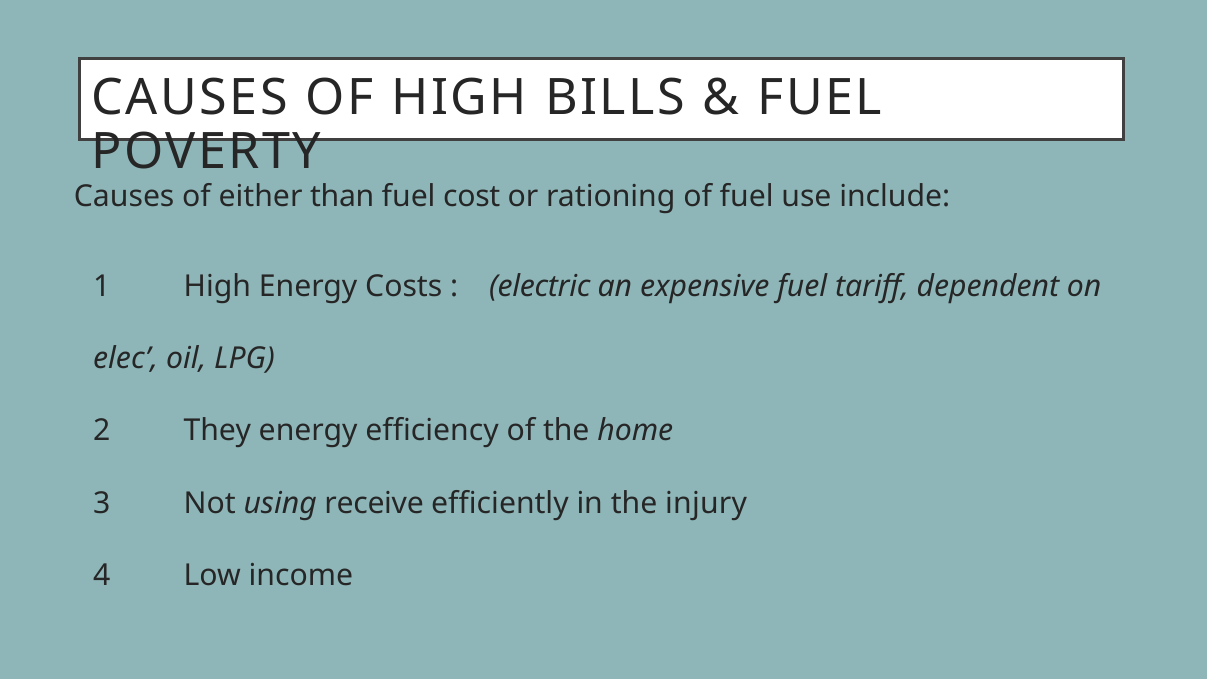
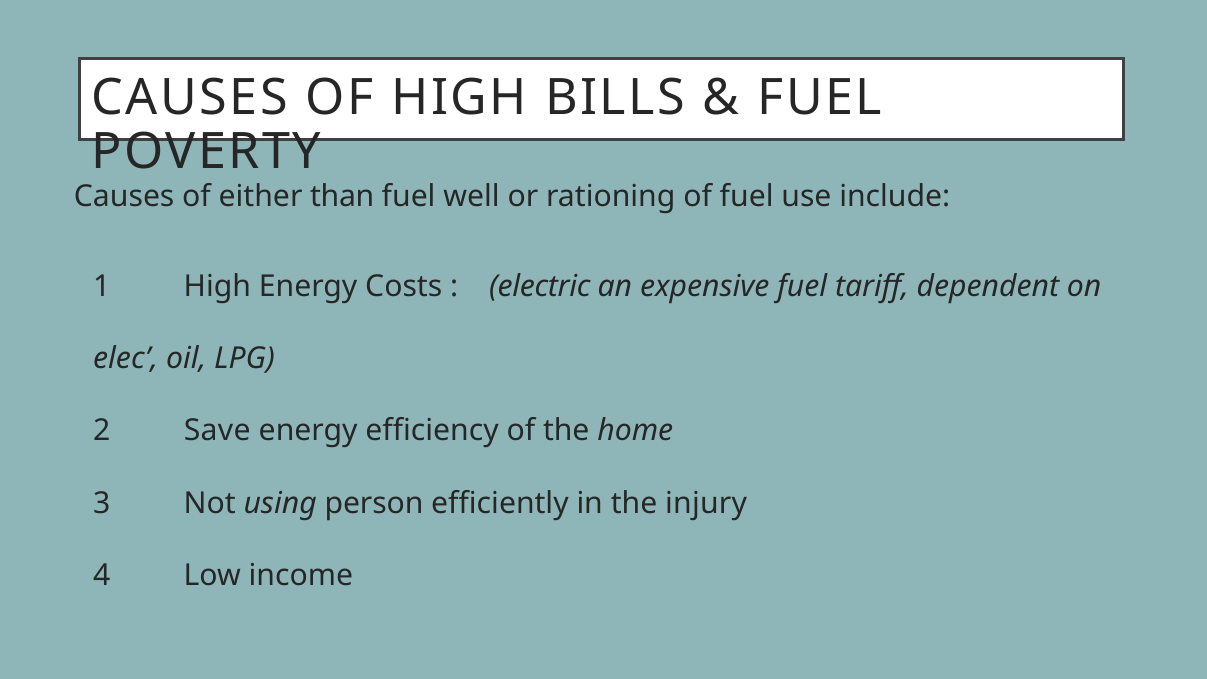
cost: cost -> well
They: They -> Save
receive: receive -> person
